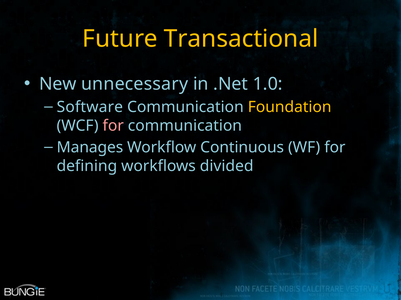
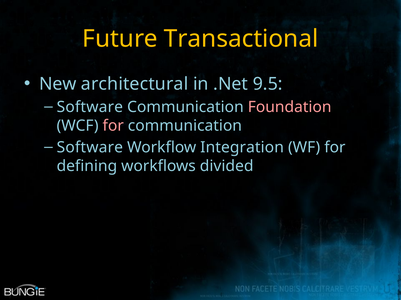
unnecessary: unnecessary -> architectural
1.0: 1.0 -> 9.5
Foundation colour: yellow -> pink
Manages at (90, 148): Manages -> Software
Continuous: Continuous -> Integration
